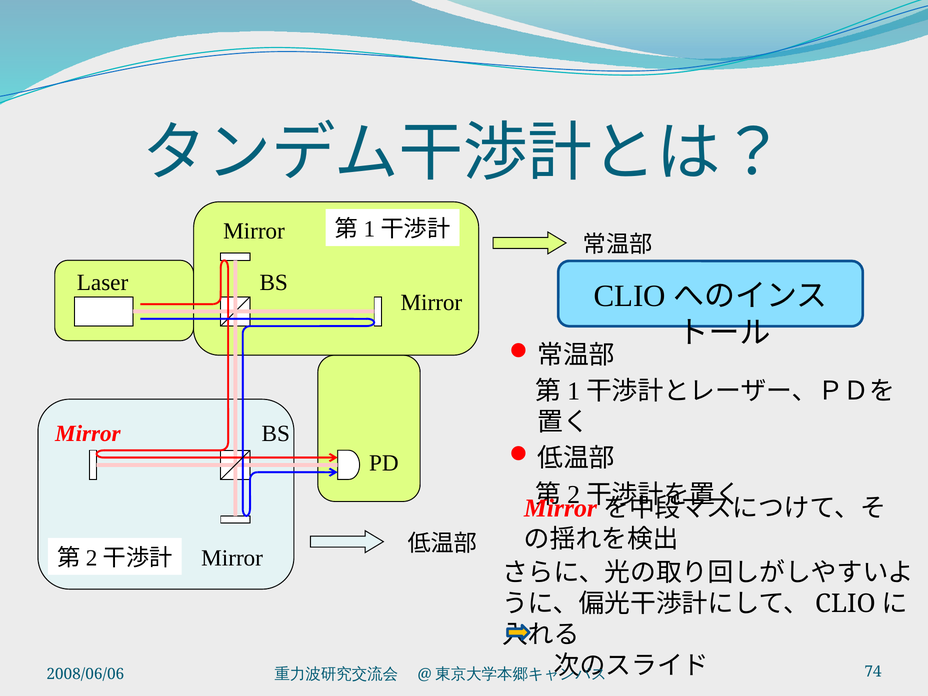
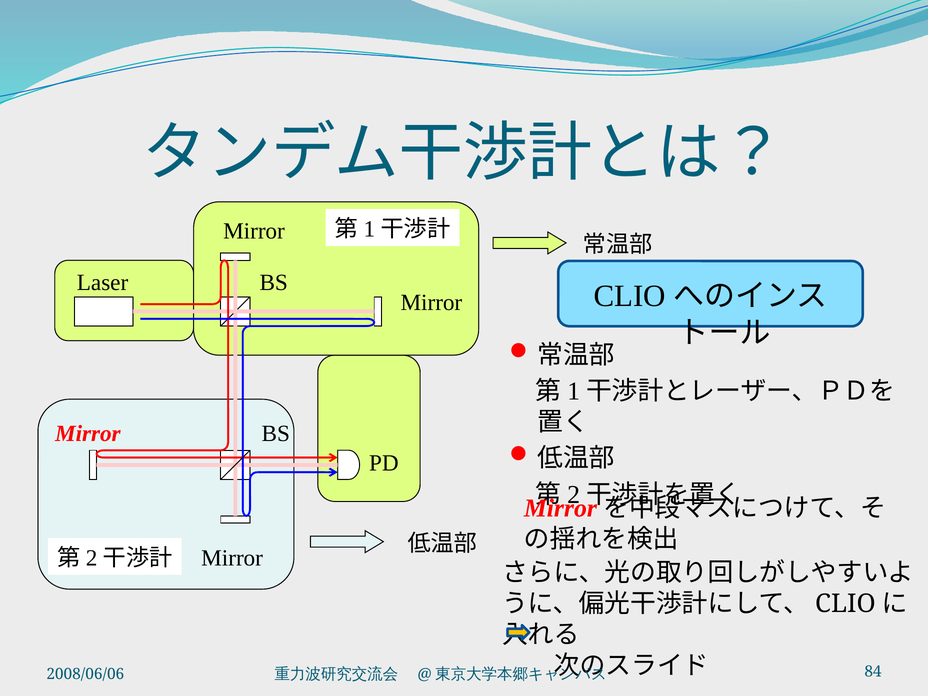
74: 74 -> 84
